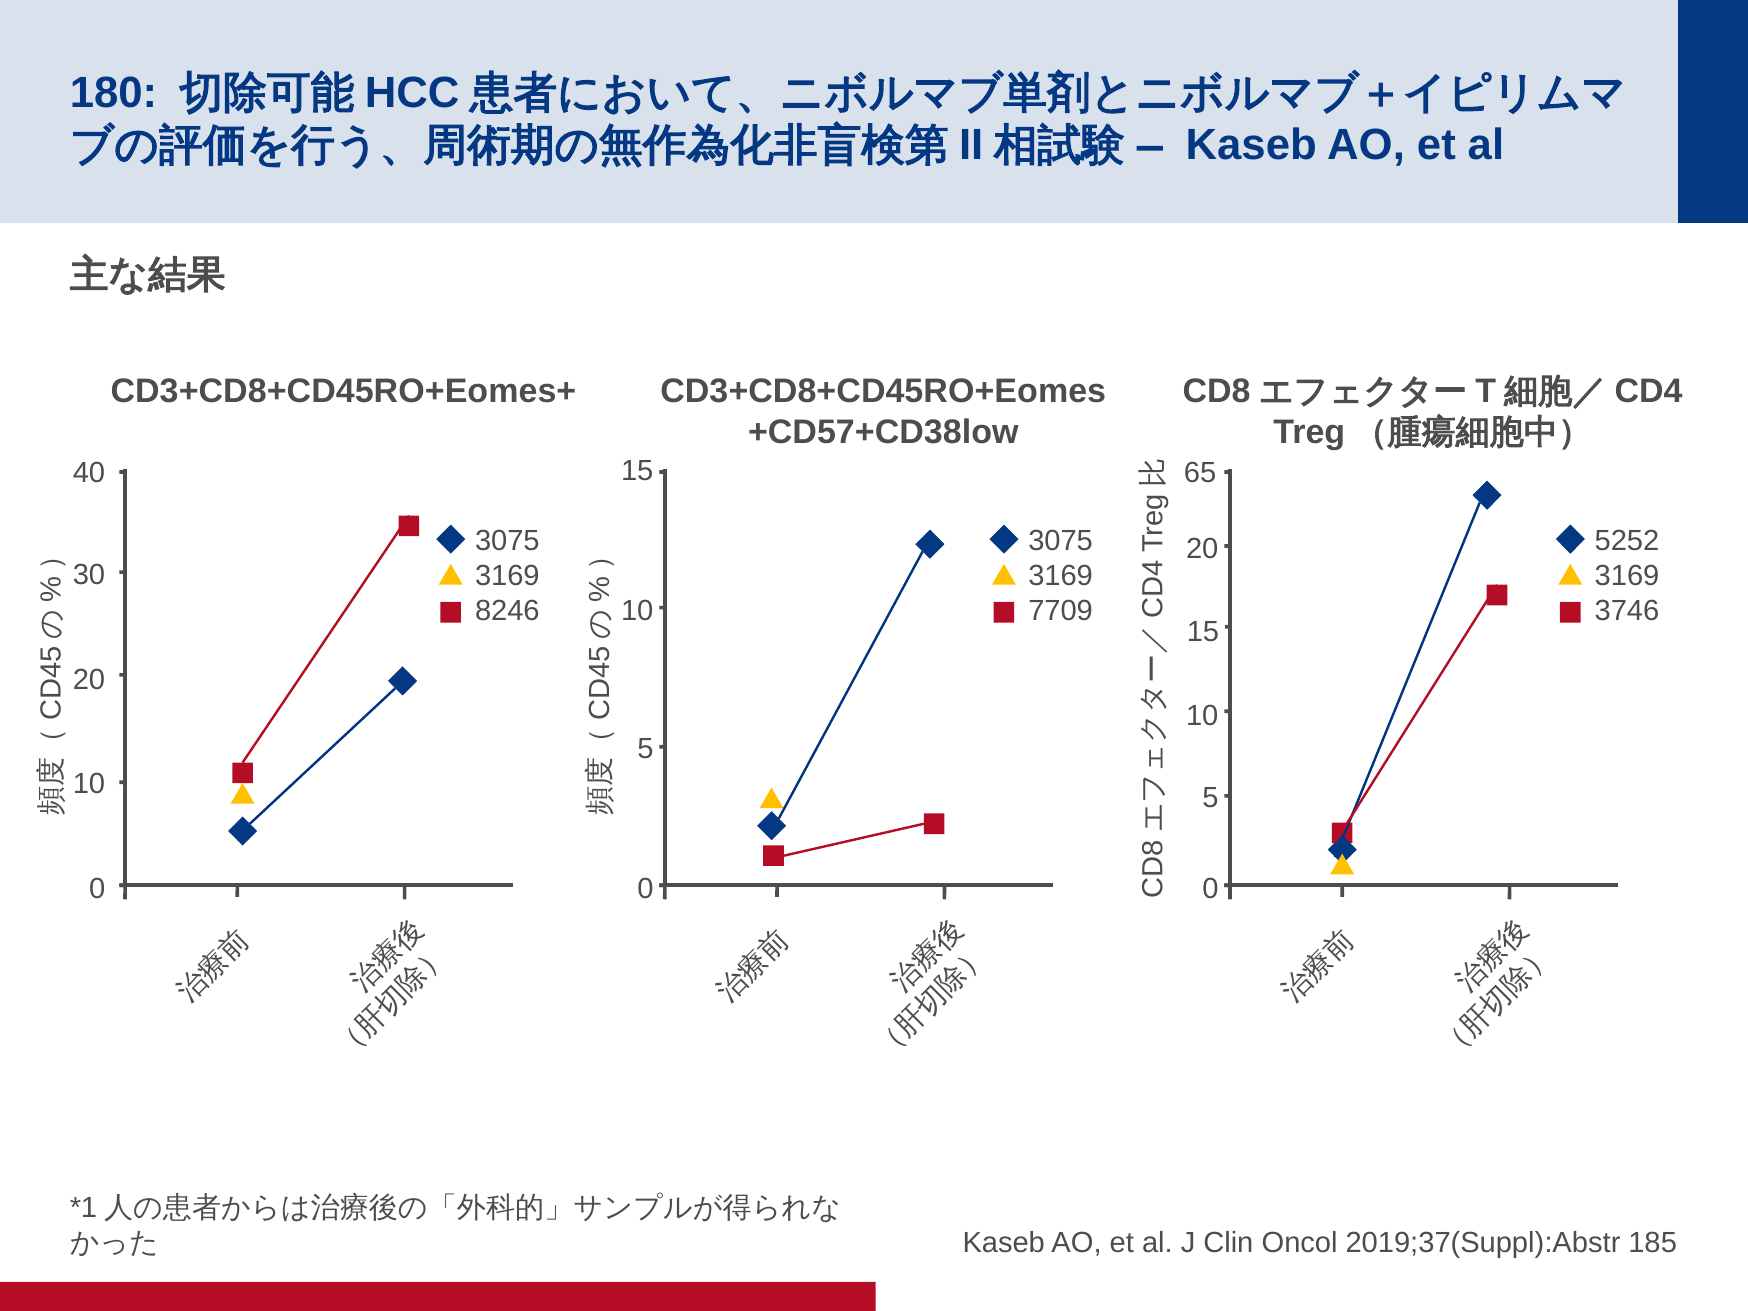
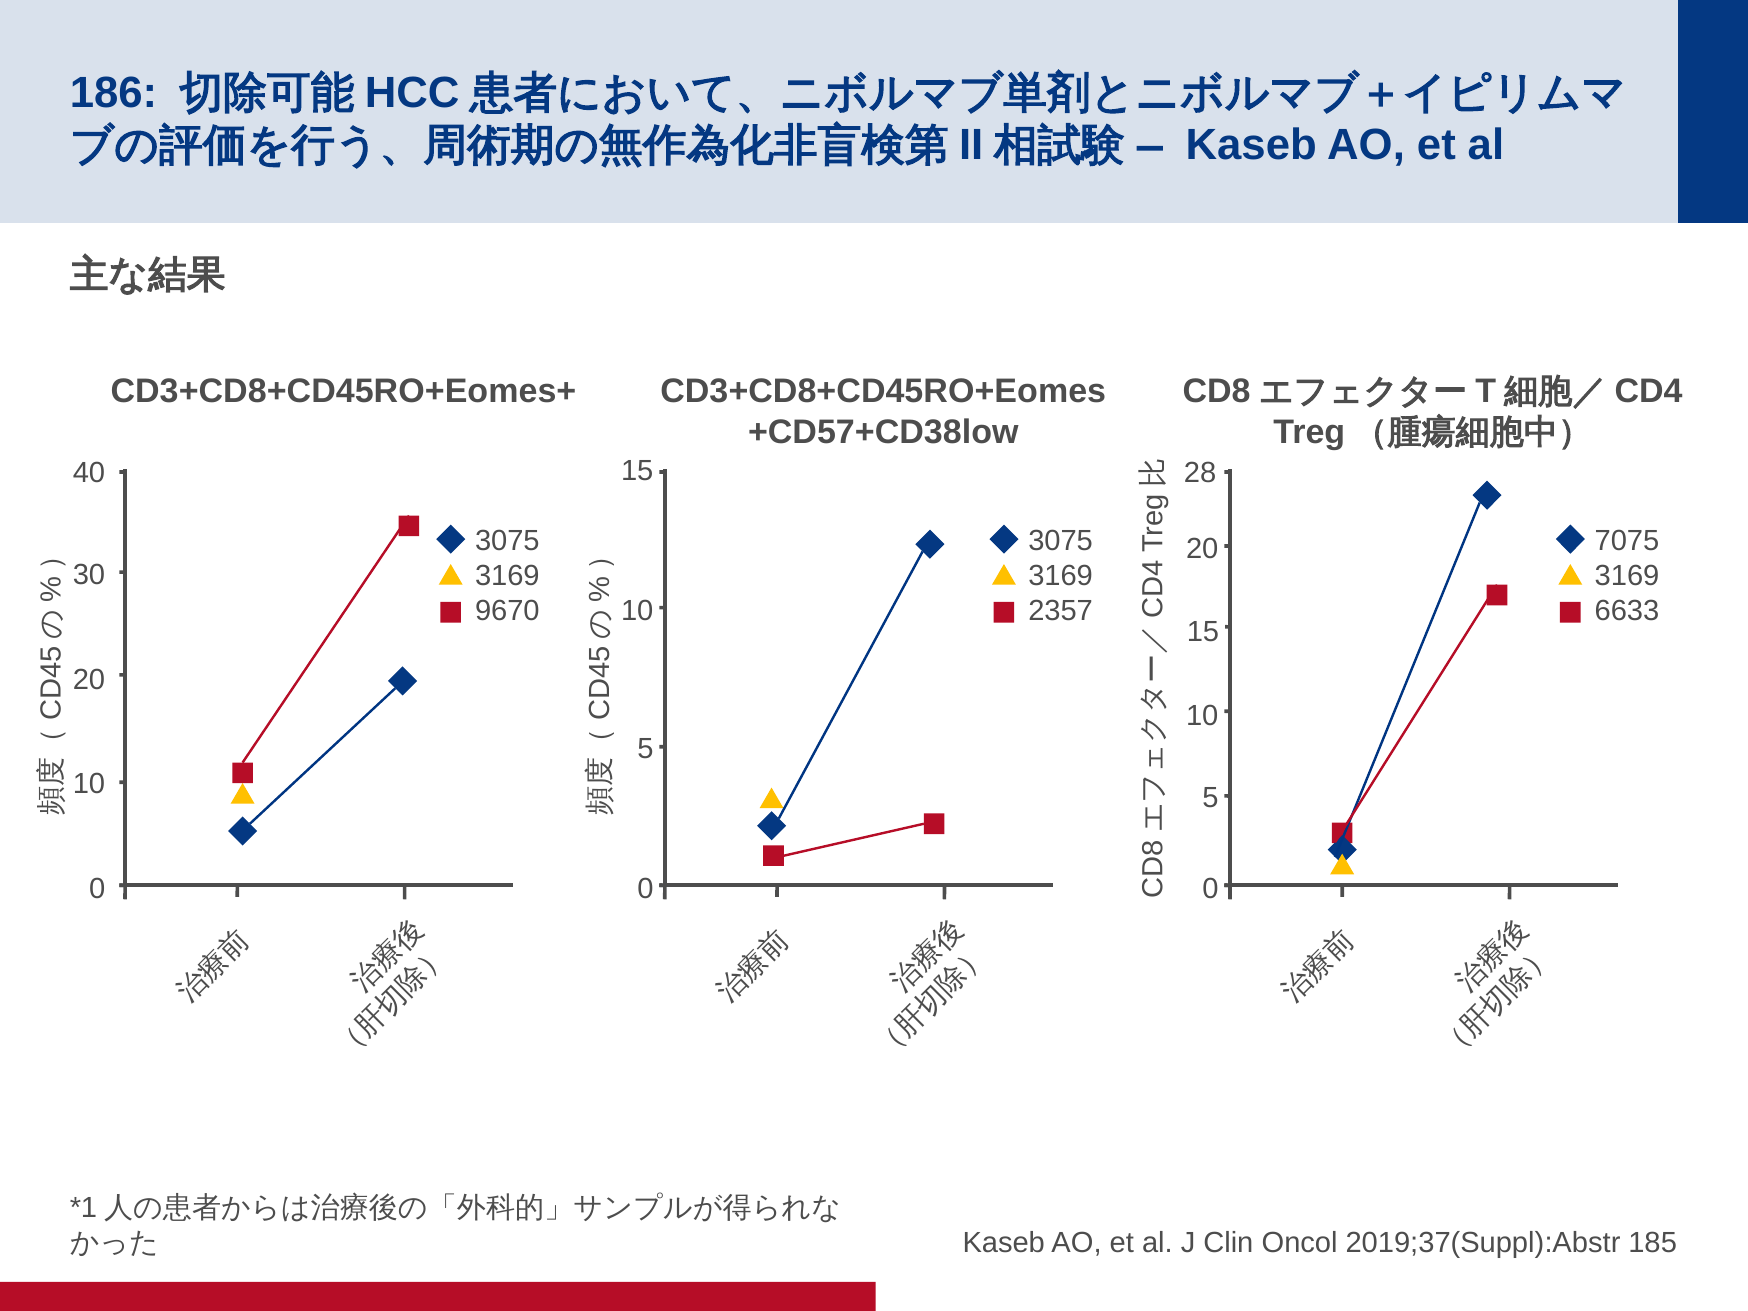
180: 180 -> 186
65: 65 -> 28
5252: 5252 -> 7075
8246: 8246 -> 9670
7709: 7709 -> 2357
3746: 3746 -> 6633
